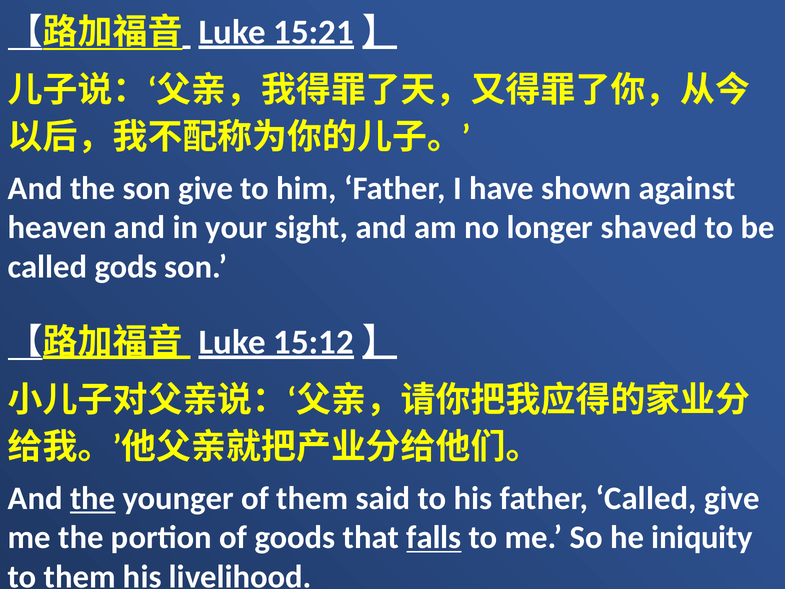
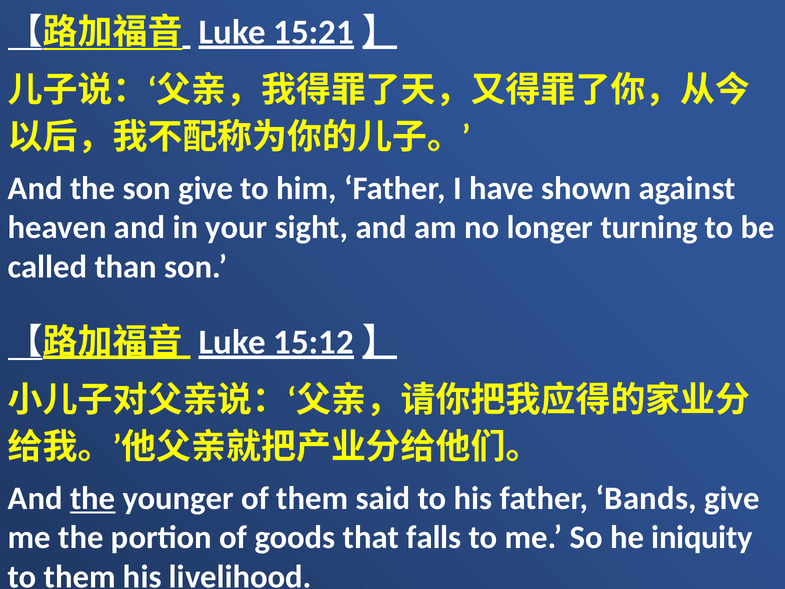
shaved: shaved -> turning
gods: gods -> than
father Called: Called -> Bands
falls underline: present -> none
